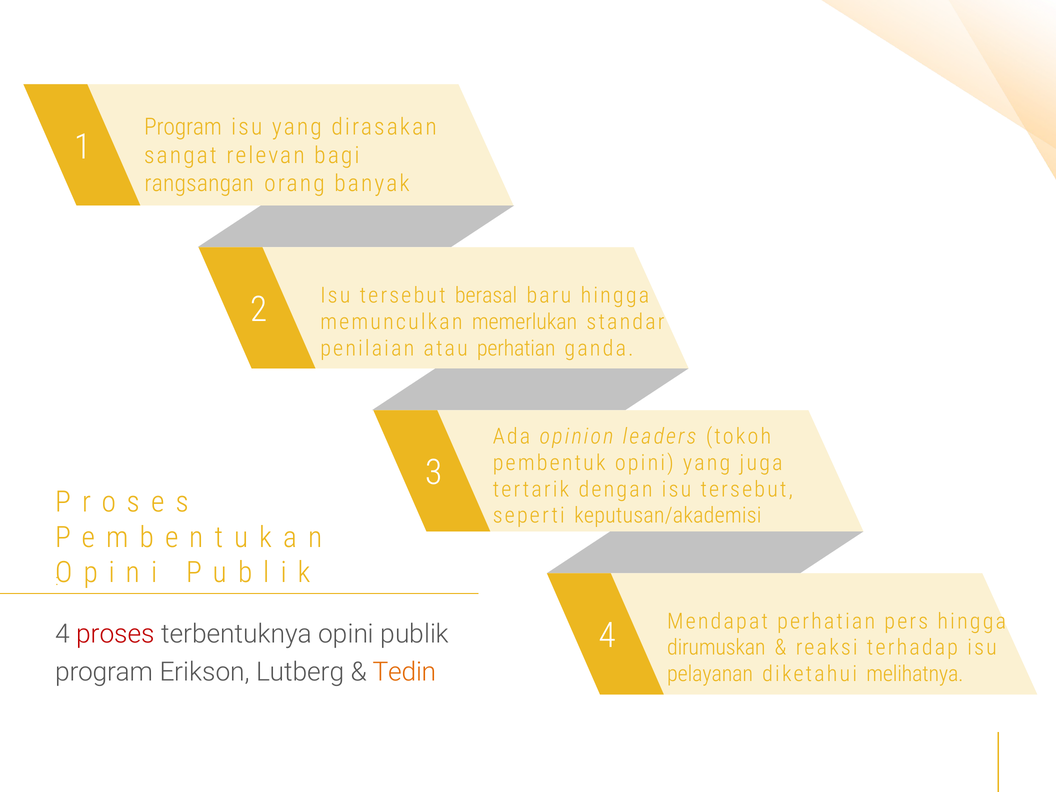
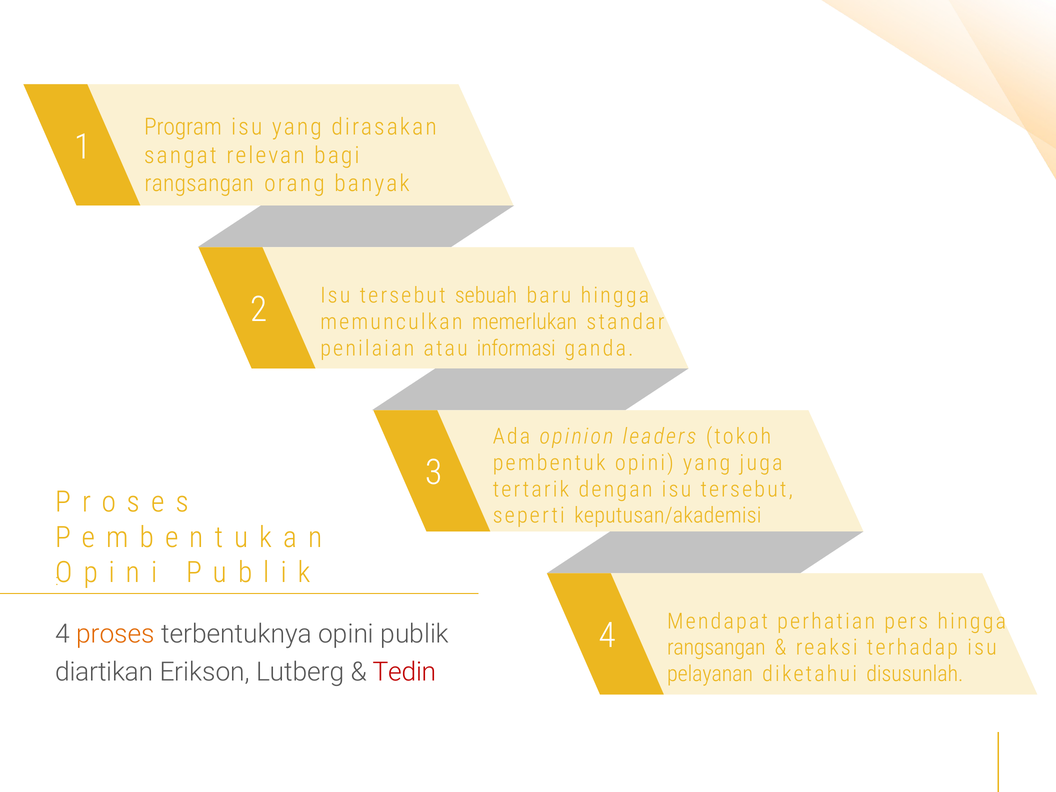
berasal: berasal -> sebuah
atau perhatian: perhatian -> informasi
proses colour: red -> orange
dirumuskan at (716, 648): dirumuskan -> rangsangan
program at (104, 672): program -> diartikan
Tedin colour: orange -> red
melihatnya: melihatnya -> disusunlah
